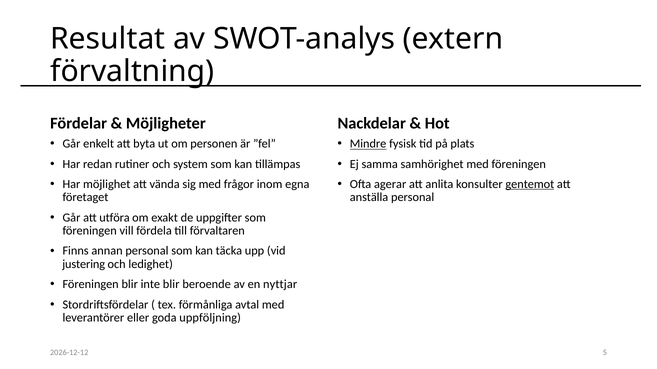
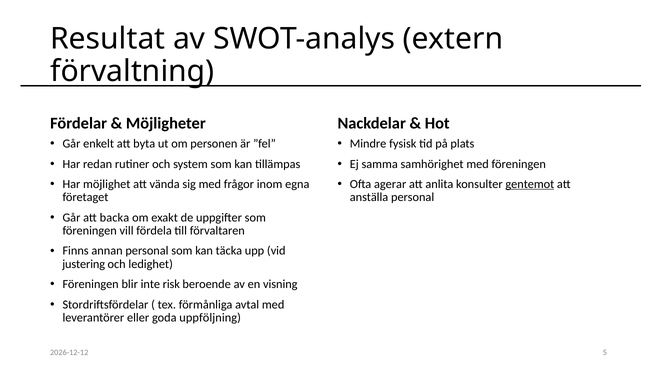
Mindre underline: present -> none
utföra: utföra -> backa
inte blir: blir -> risk
nyttjar: nyttjar -> visning
